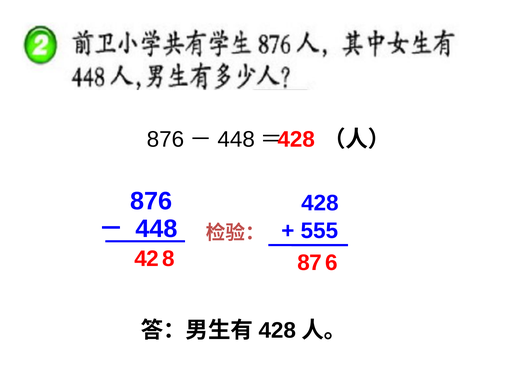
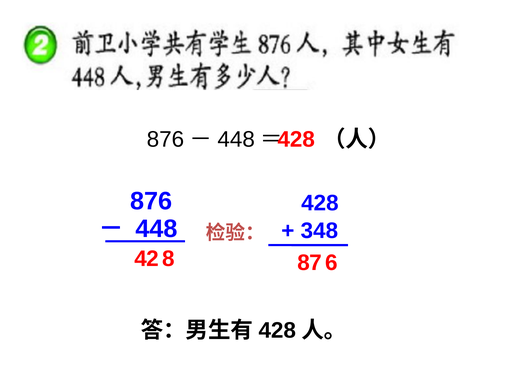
555: 555 -> 348
